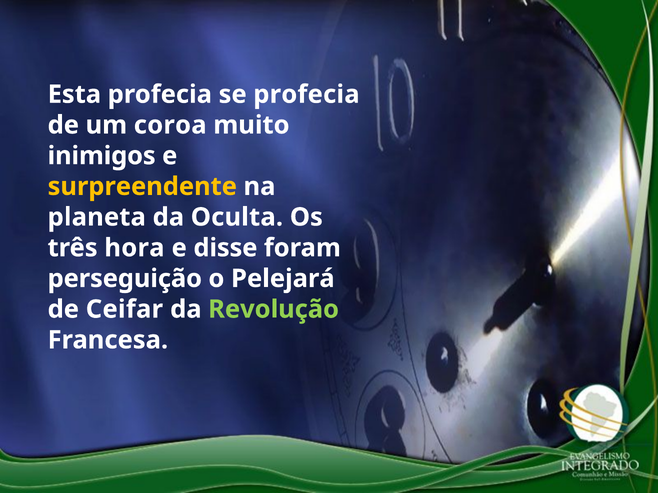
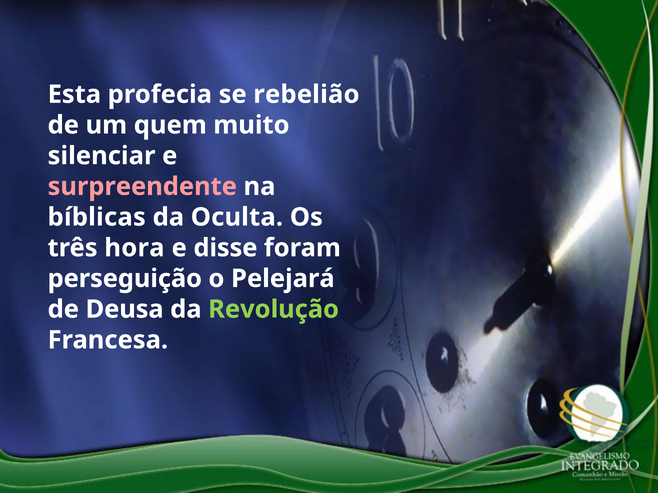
se profecia: profecia -> rebelião
coroa: coroa -> quem
inimigos: inimigos -> silenciar
surpreendente colour: yellow -> pink
planeta: planeta -> bíblicas
Ceifar: Ceifar -> Deusa
